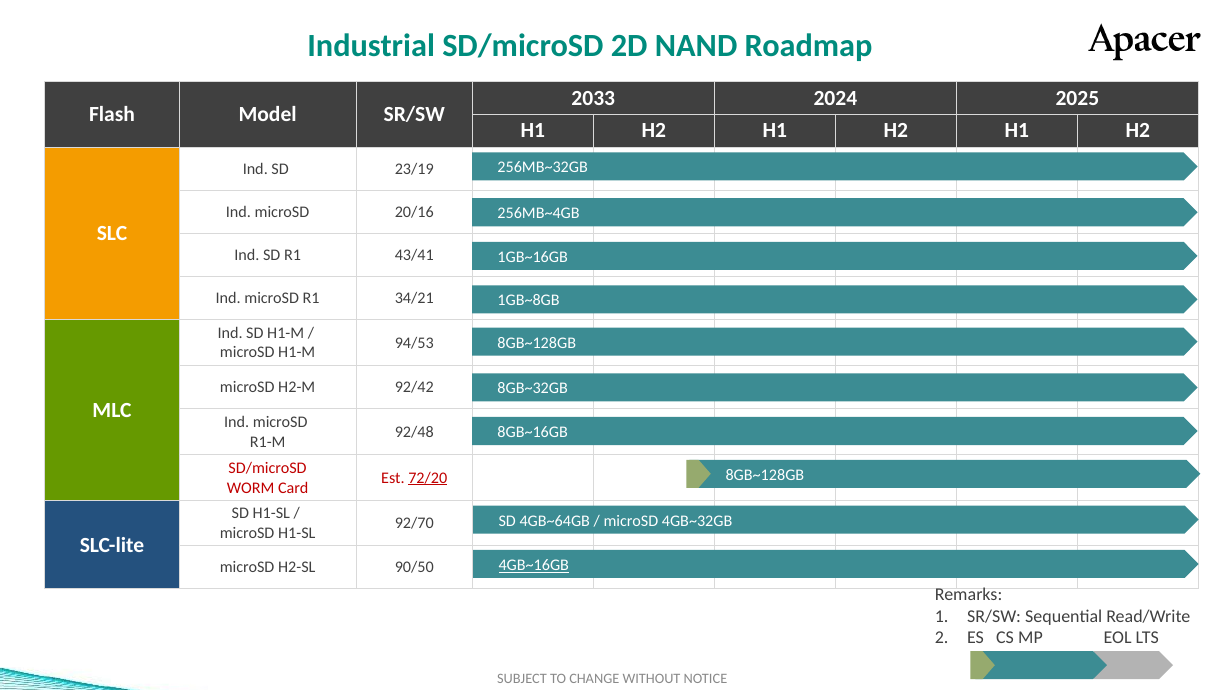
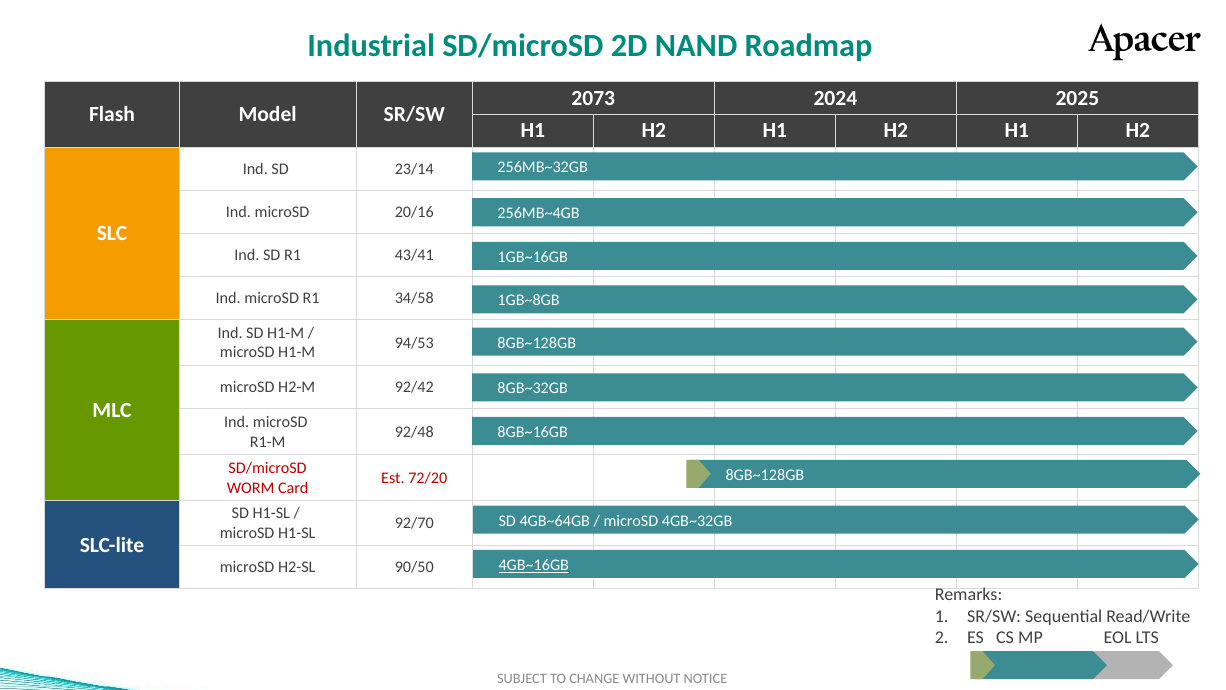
2033: 2033 -> 2073
23/19: 23/19 -> 23/14
34/21: 34/21 -> 34/58
72/20 underline: present -> none
